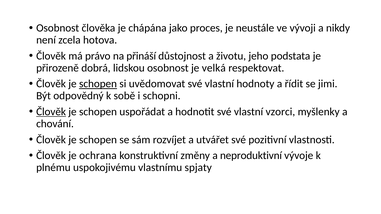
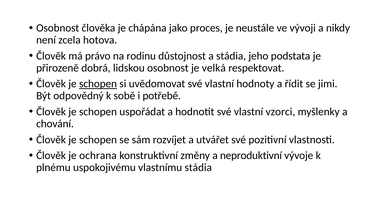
přináší: přináší -> rodinu
a životu: životu -> stádia
schopni: schopni -> potřebě
Člověk at (51, 112) underline: present -> none
vlastnímu spjaty: spjaty -> stádia
